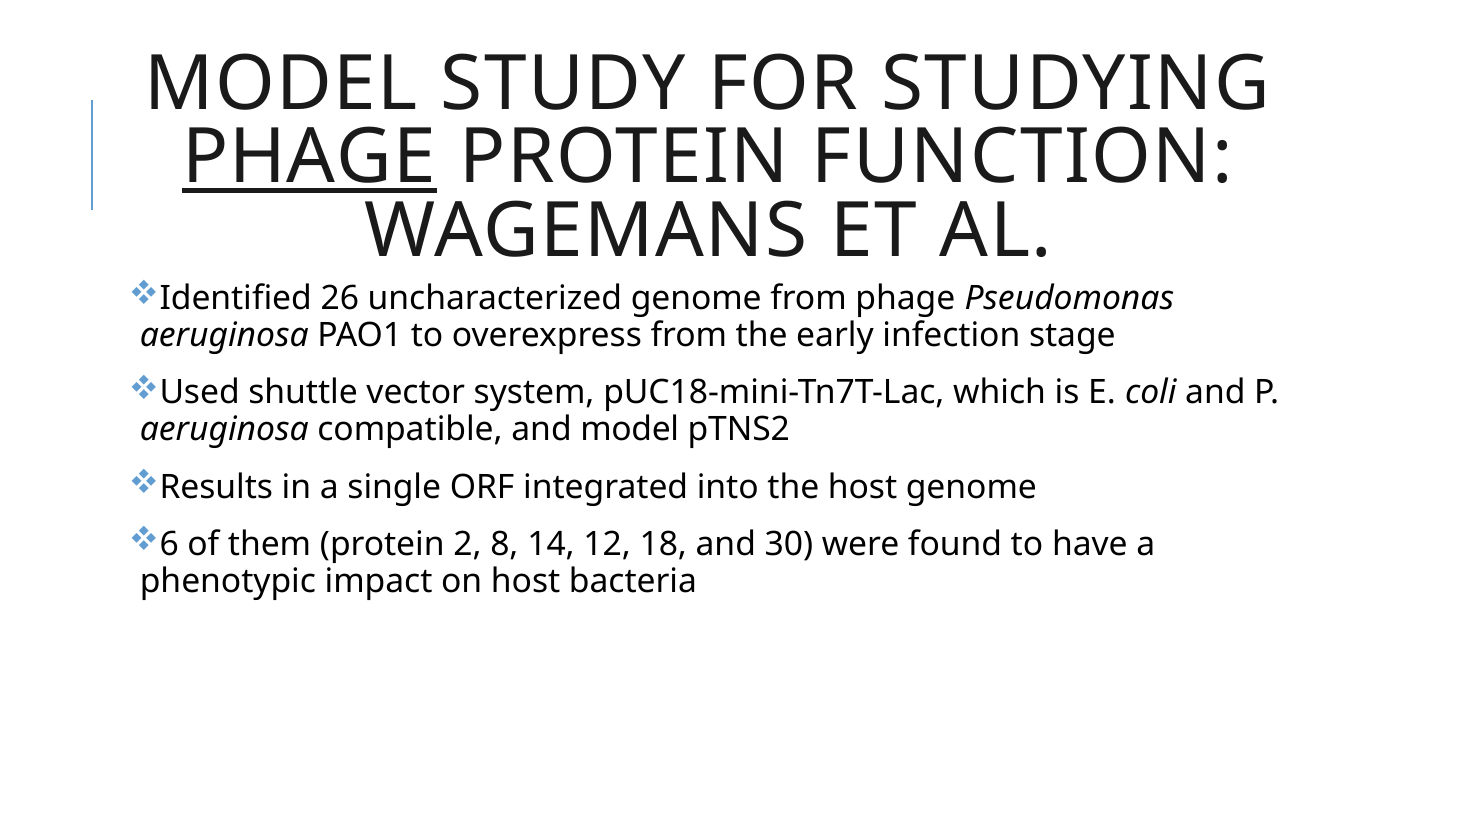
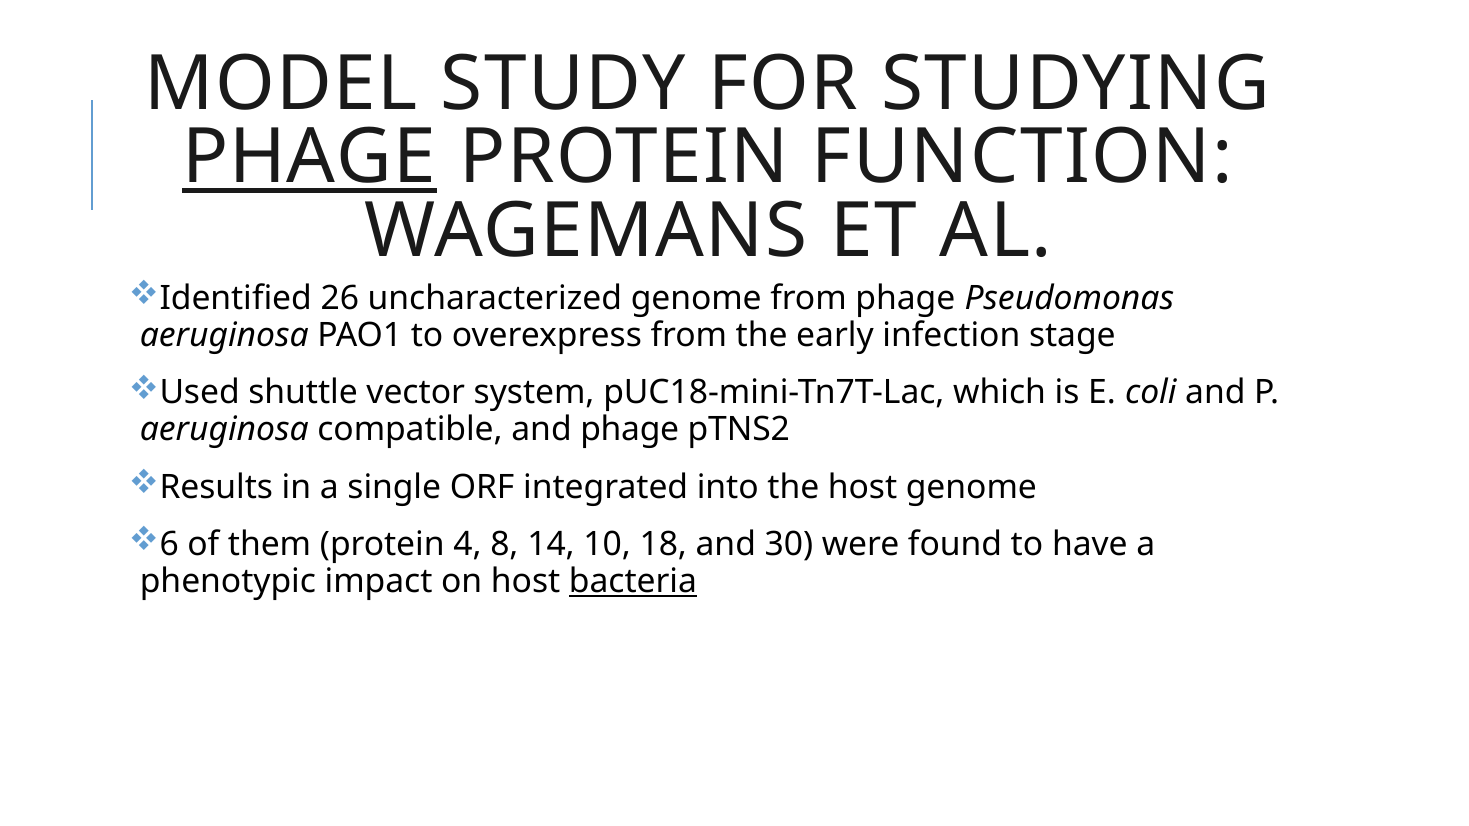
and model: model -> phage
2: 2 -> 4
12: 12 -> 10
bacteria underline: none -> present
